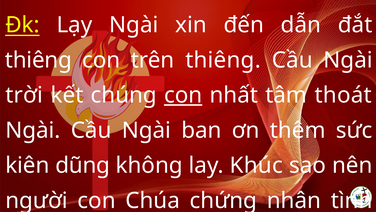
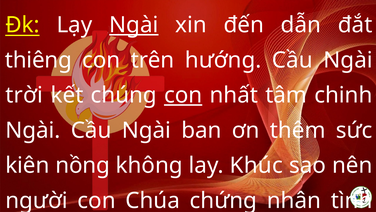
Ngài at (134, 25) underline: none -> present
trên thiêng: thiêng -> hướng
thoát: thoát -> chinh
dũng: dũng -> nồng
